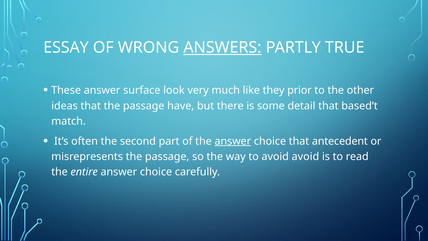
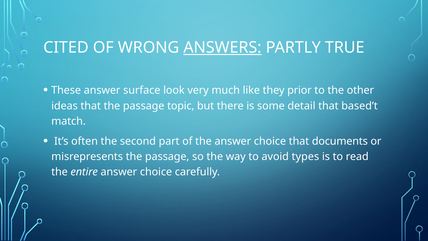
ESSAY: ESSAY -> CITED
have: have -> topic
answer at (233, 141) underline: present -> none
antecedent: antecedent -> documents
avoid avoid: avoid -> types
